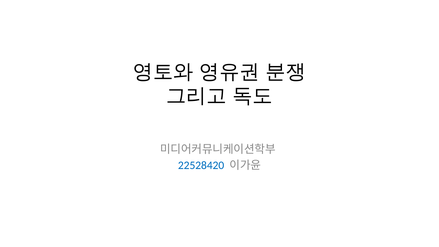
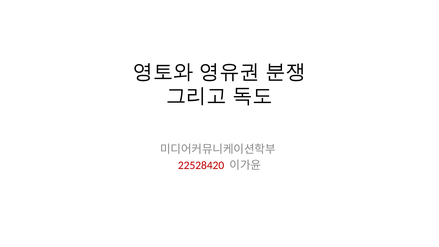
22528420 colour: blue -> red
